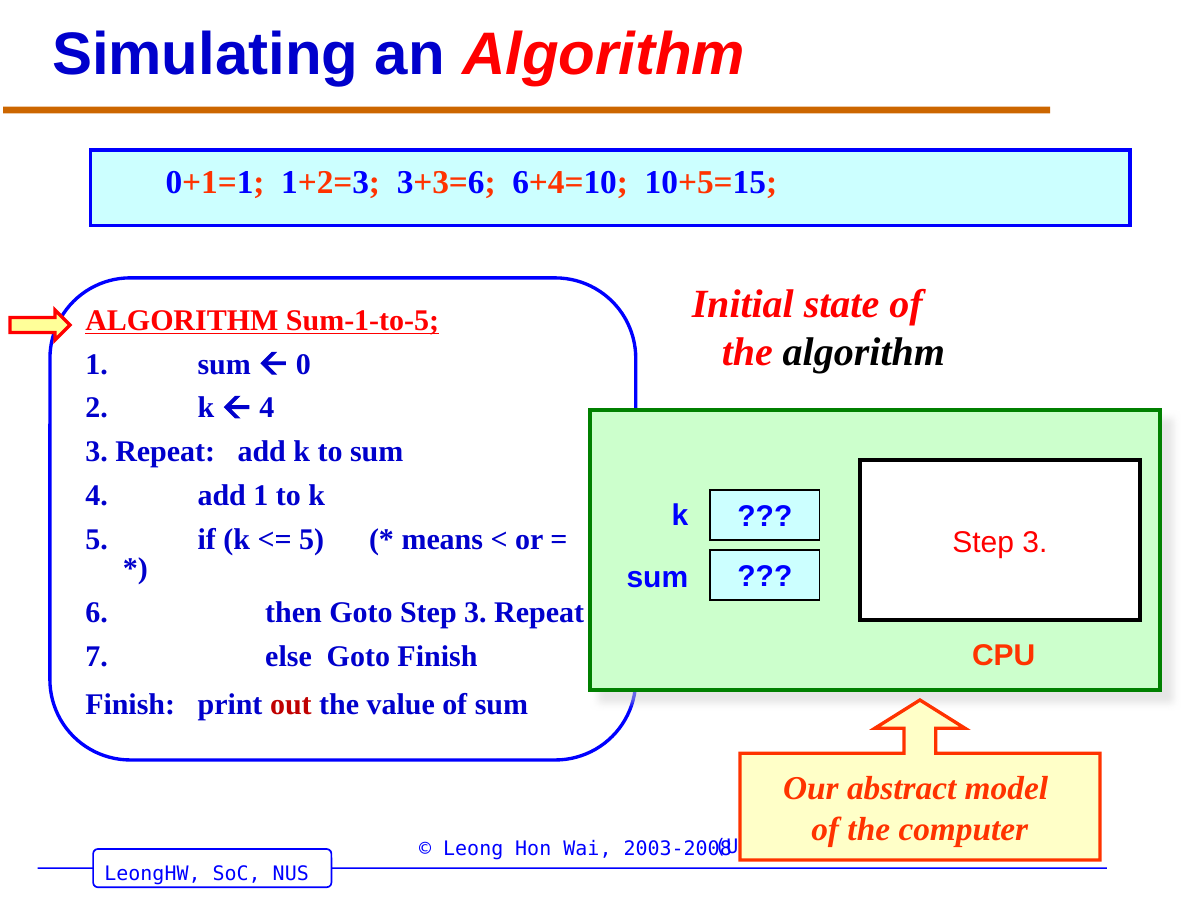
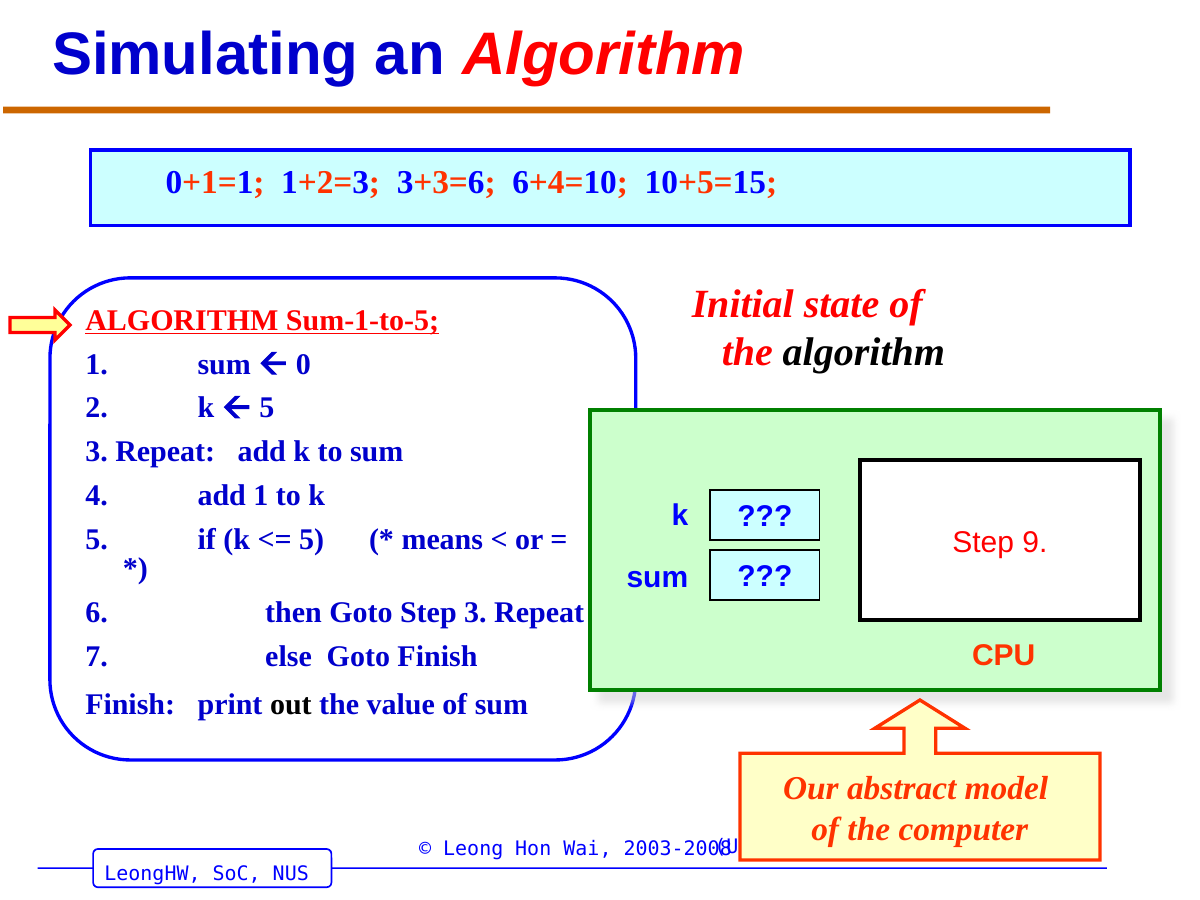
4 at (267, 408): 4 -> 5
3 at (1035, 542): 3 -> 9
out colour: red -> black
